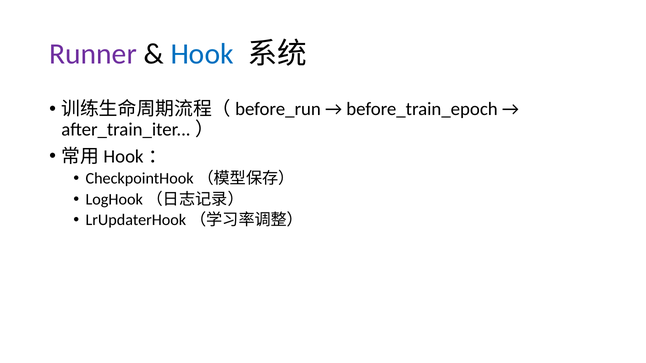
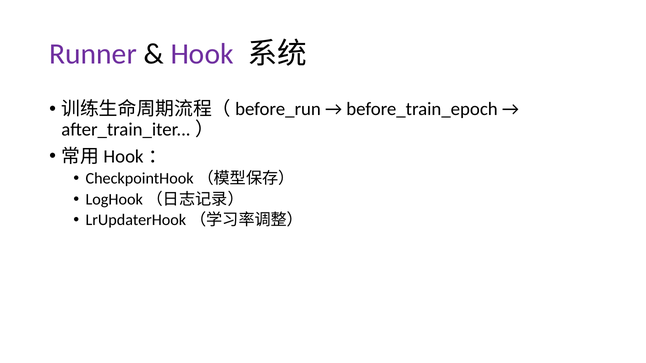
Hook colour: blue -> purple
